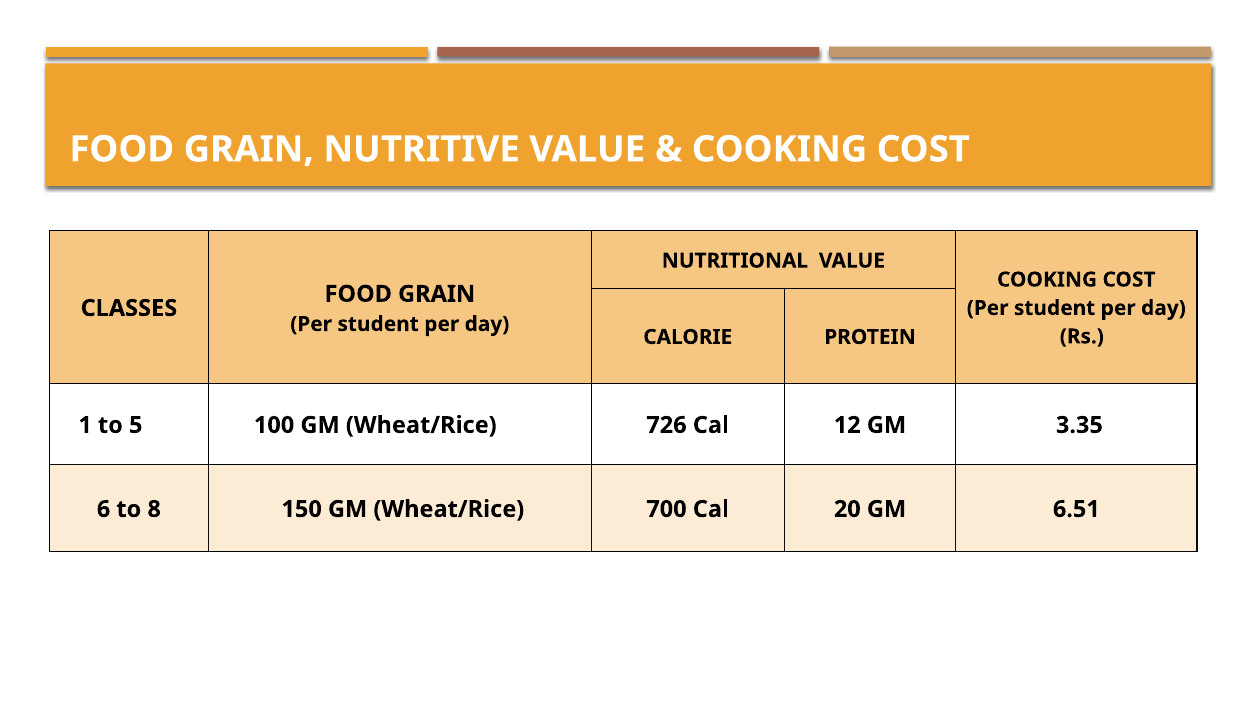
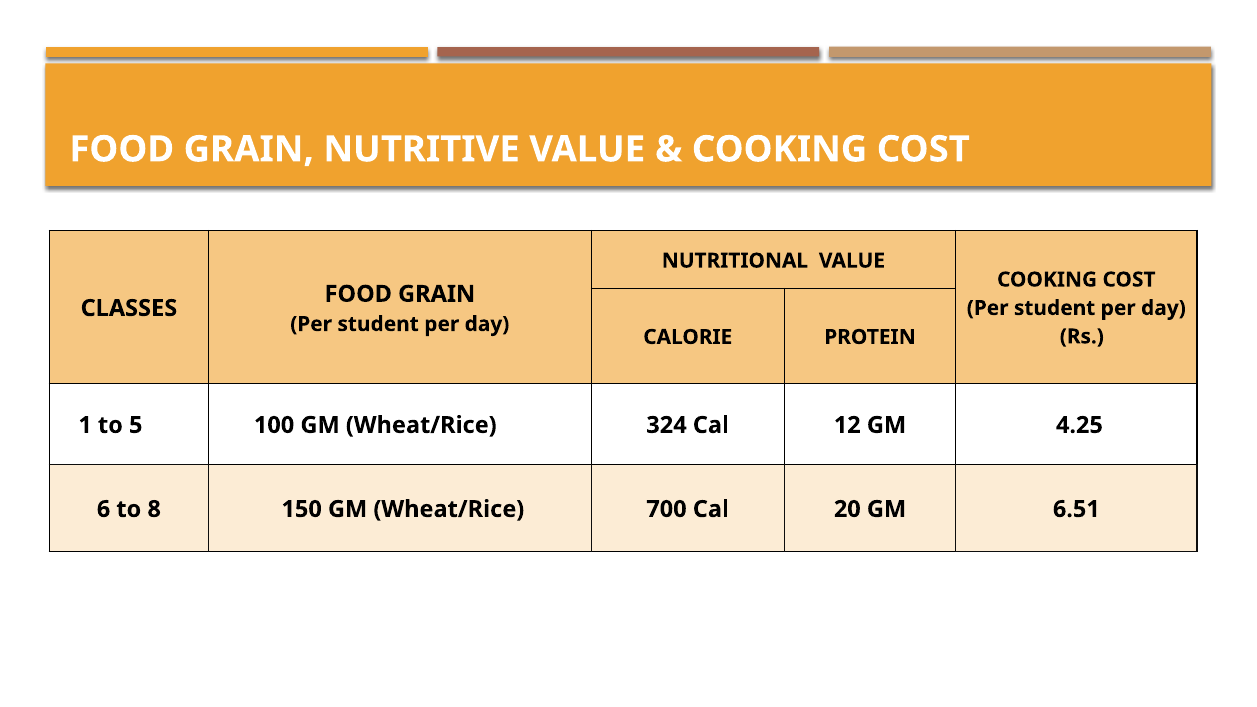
726: 726 -> 324
3.35: 3.35 -> 4.25
